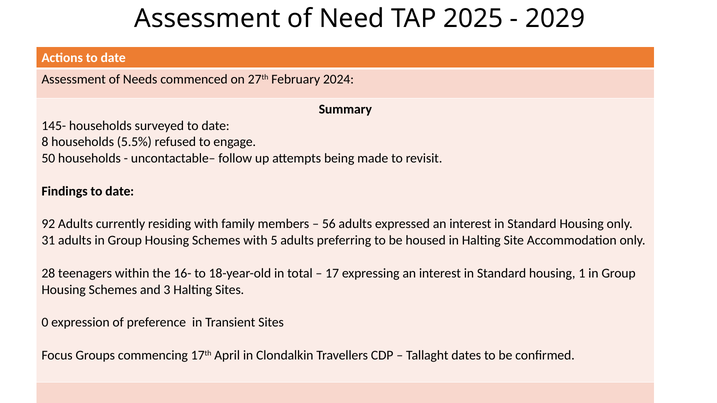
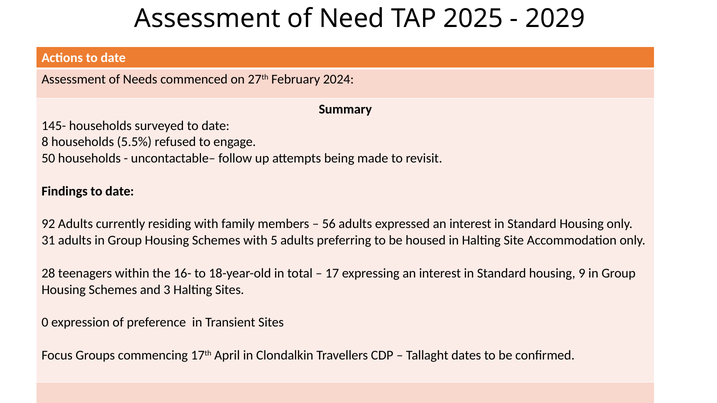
1: 1 -> 9
